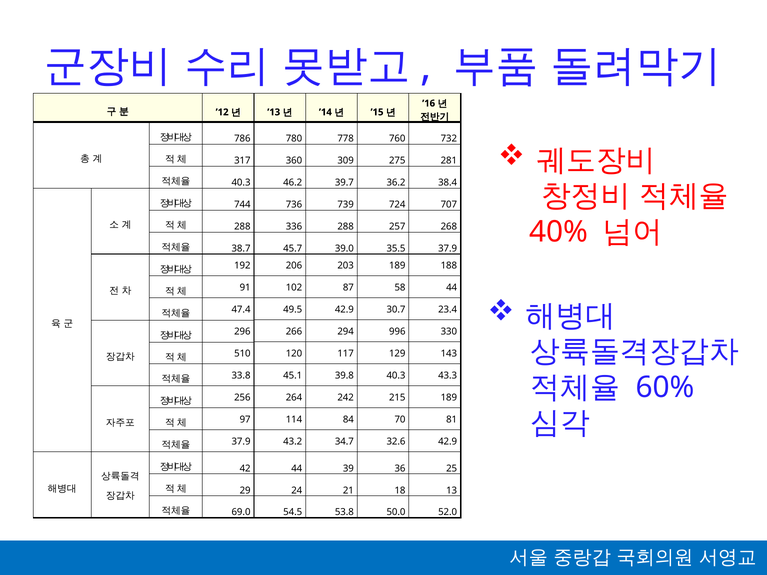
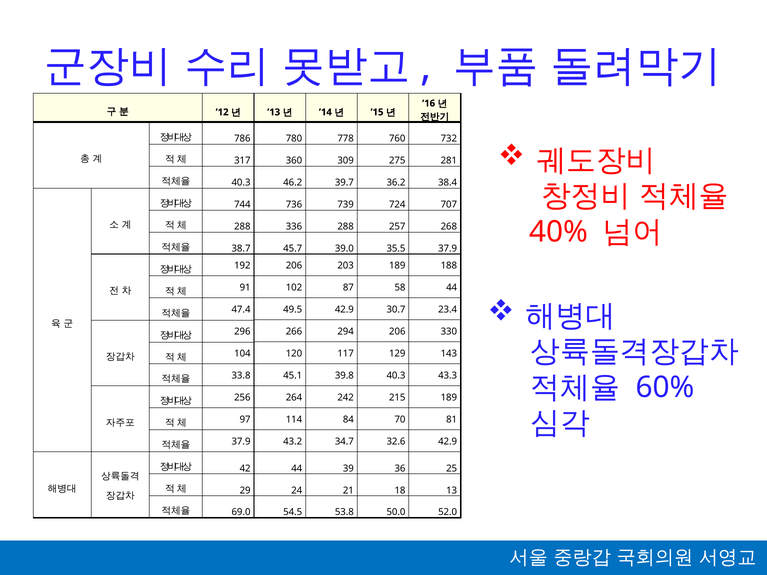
294 996: 996 -> 206
510: 510 -> 104
